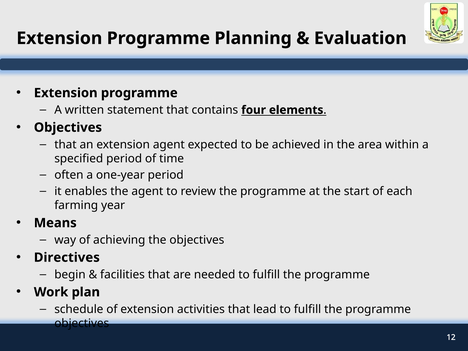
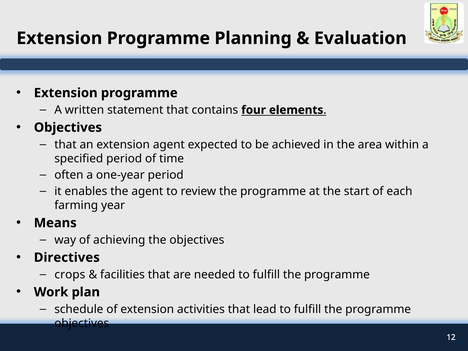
begin: begin -> crops
